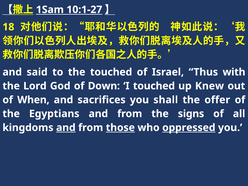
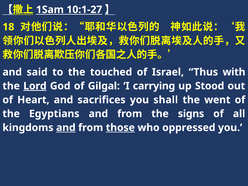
Lord underline: none -> present
Down: Down -> Gilgal
I touched: touched -> carrying
Knew: Knew -> Stood
When: When -> Heart
offer: offer -> went
oppressed underline: present -> none
